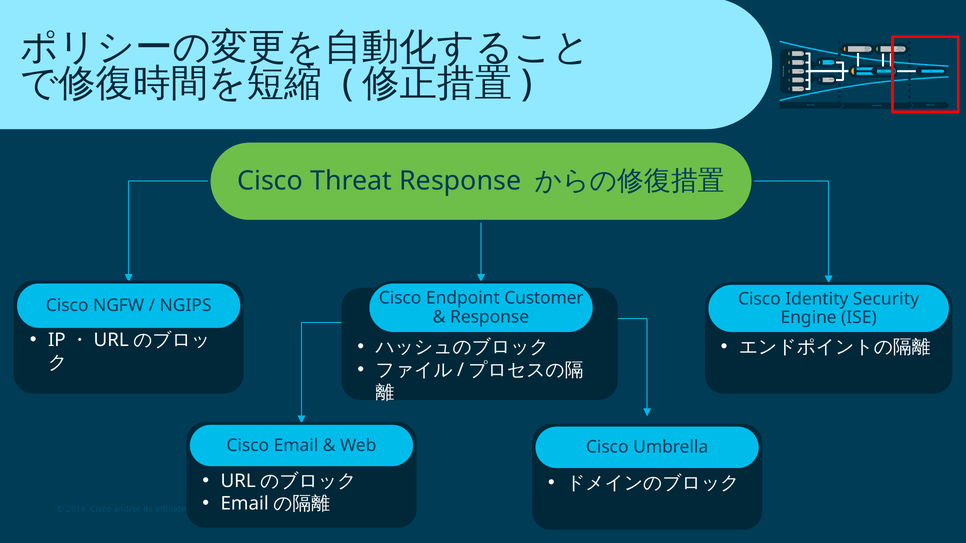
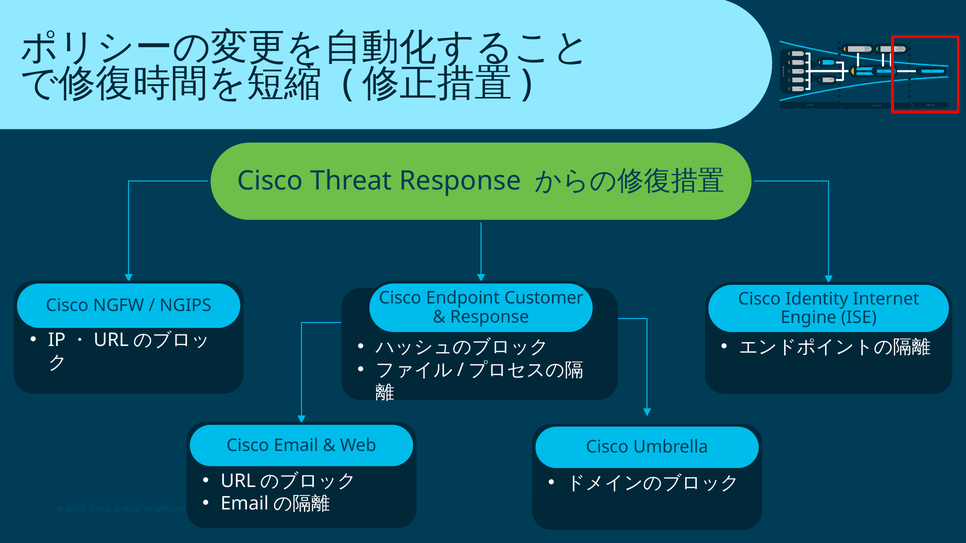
Identity Security: Security -> Internet
